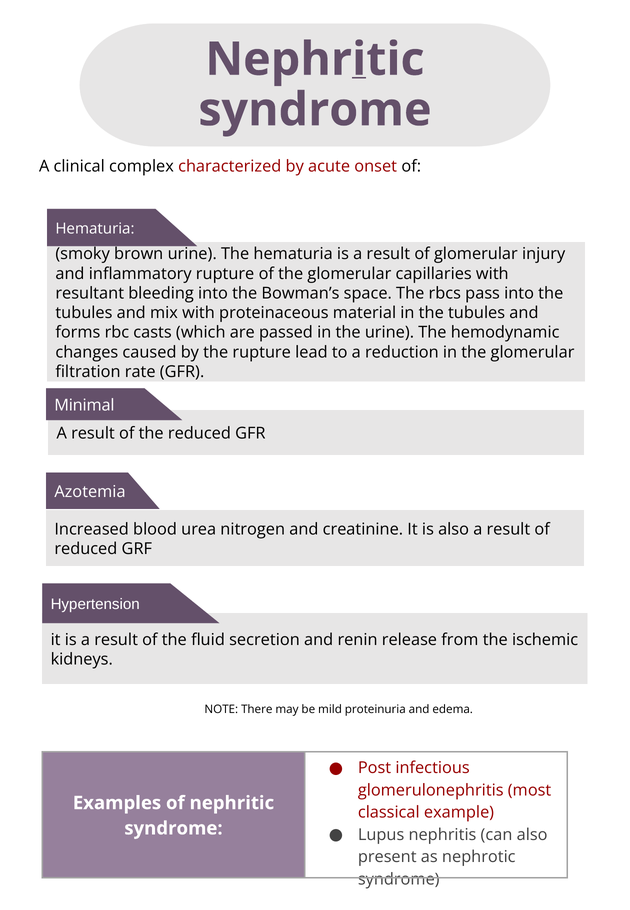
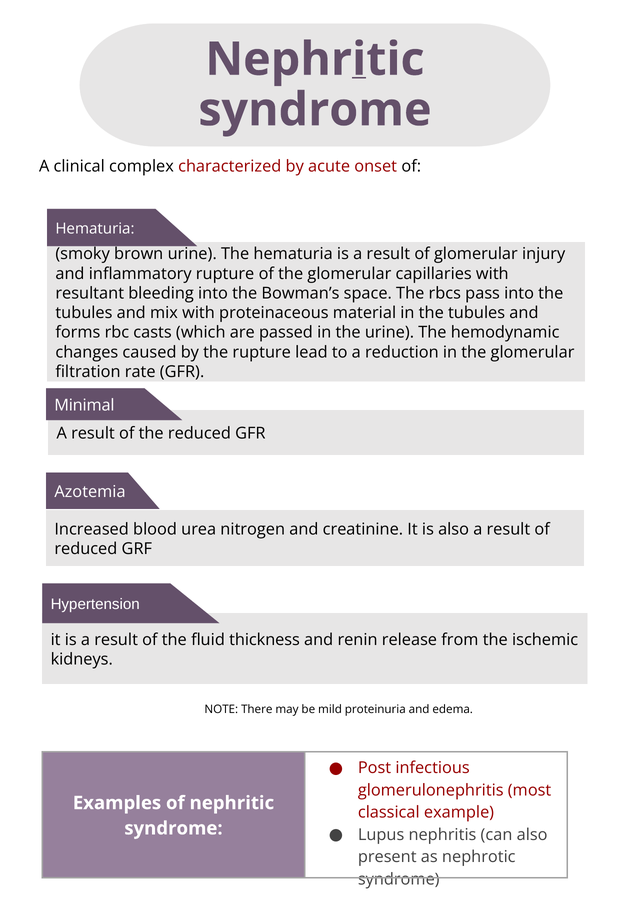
secretion: secretion -> thickness
